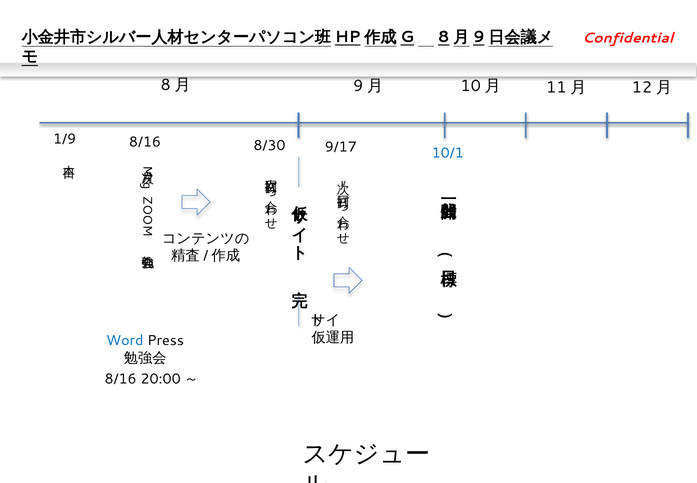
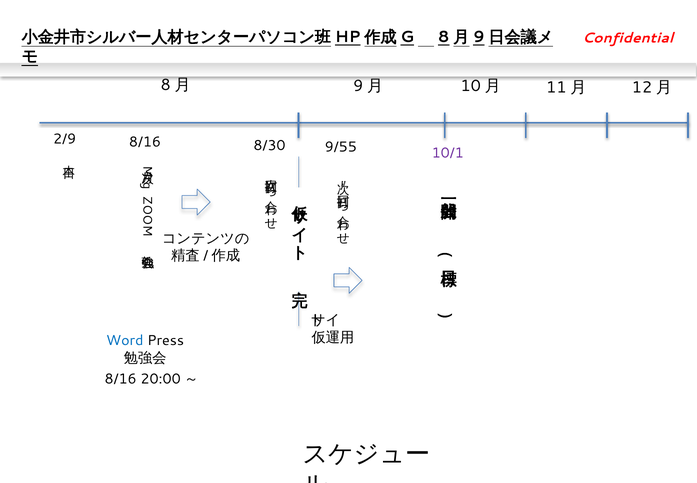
1/9: 1/9 -> 2/9
9/17: 9/17 -> 9/55
10/1 colour: blue -> purple
